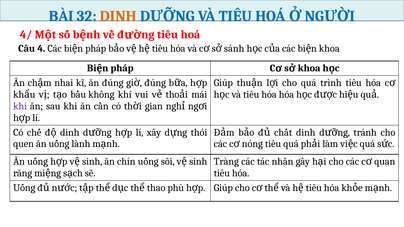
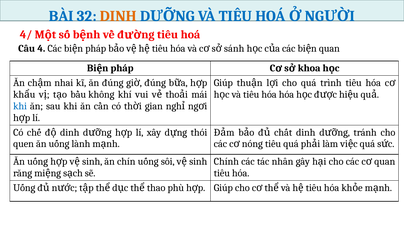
khoa at (329, 48): khoa -> quan
khi at (20, 106) colour: purple -> blue
Tràng: Tràng -> Chính
